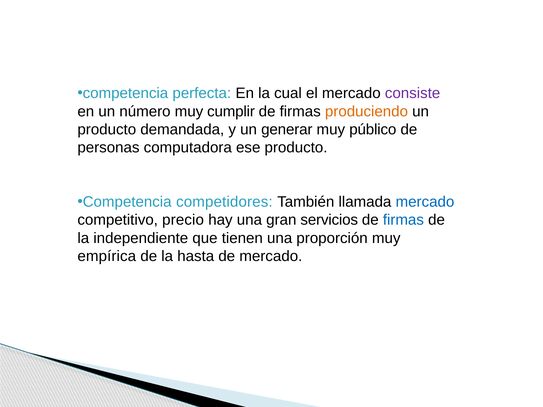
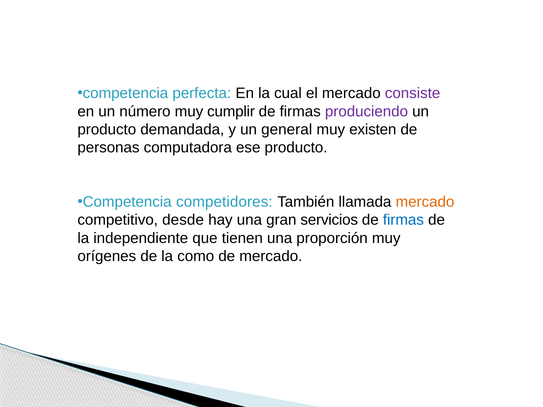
produciendo colour: orange -> purple
generar: generar -> general
público: público -> existen
mercado at (425, 202) colour: blue -> orange
precio: precio -> desde
empírica: empírica -> orígenes
hasta: hasta -> como
